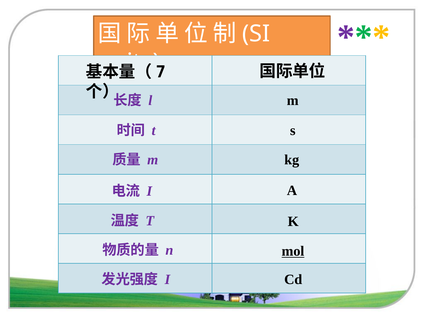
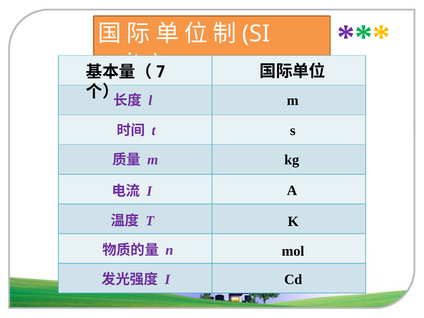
mol underline: present -> none
